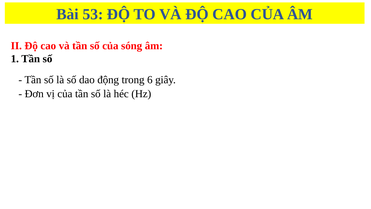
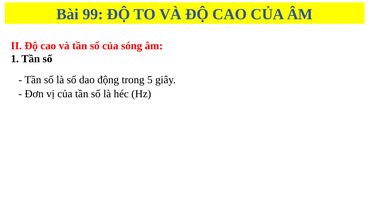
53: 53 -> 99
6: 6 -> 5
